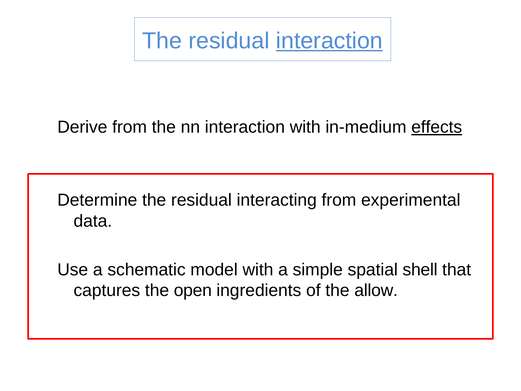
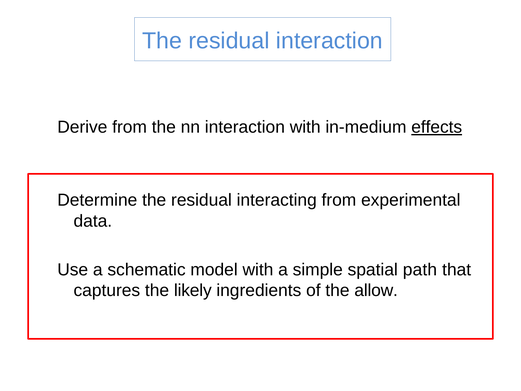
interaction at (329, 41) underline: present -> none
shell: shell -> path
open: open -> likely
